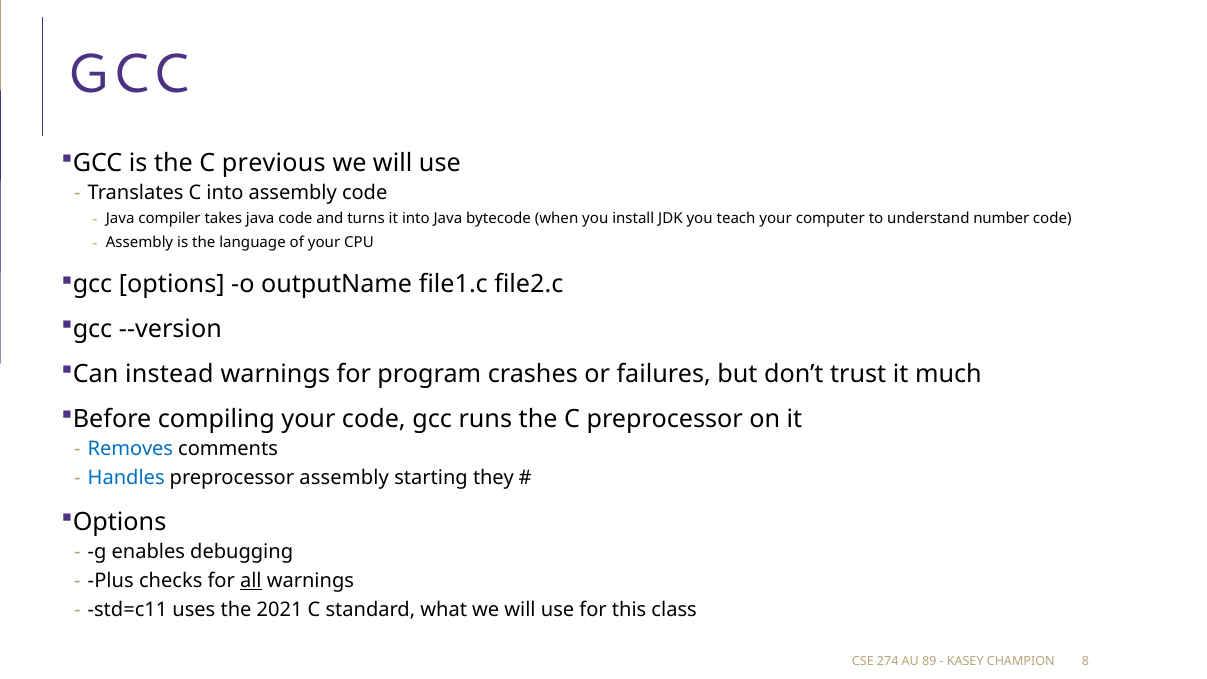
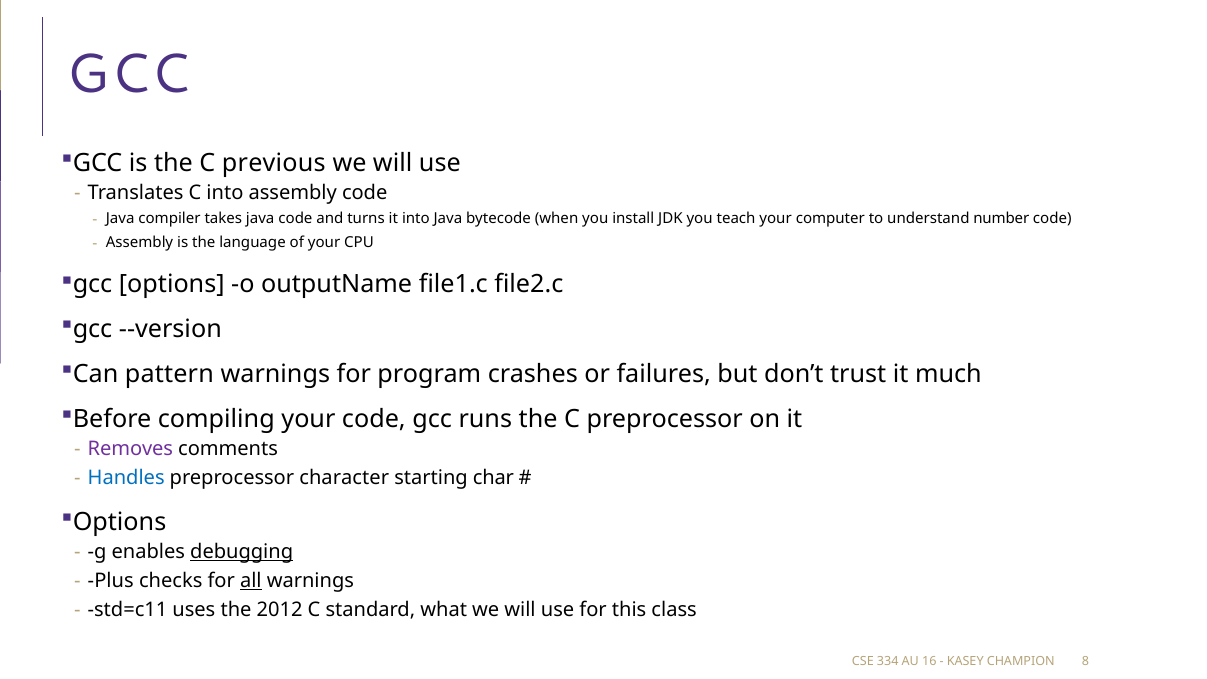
instead: instead -> pattern
Removes colour: blue -> purple
preprocessor assembly: assembly -> character
they: they -> char
debugging underline: none -> present
2021: 2021 -> 2012
274: 274 -> 334
89: 89 -> 16
